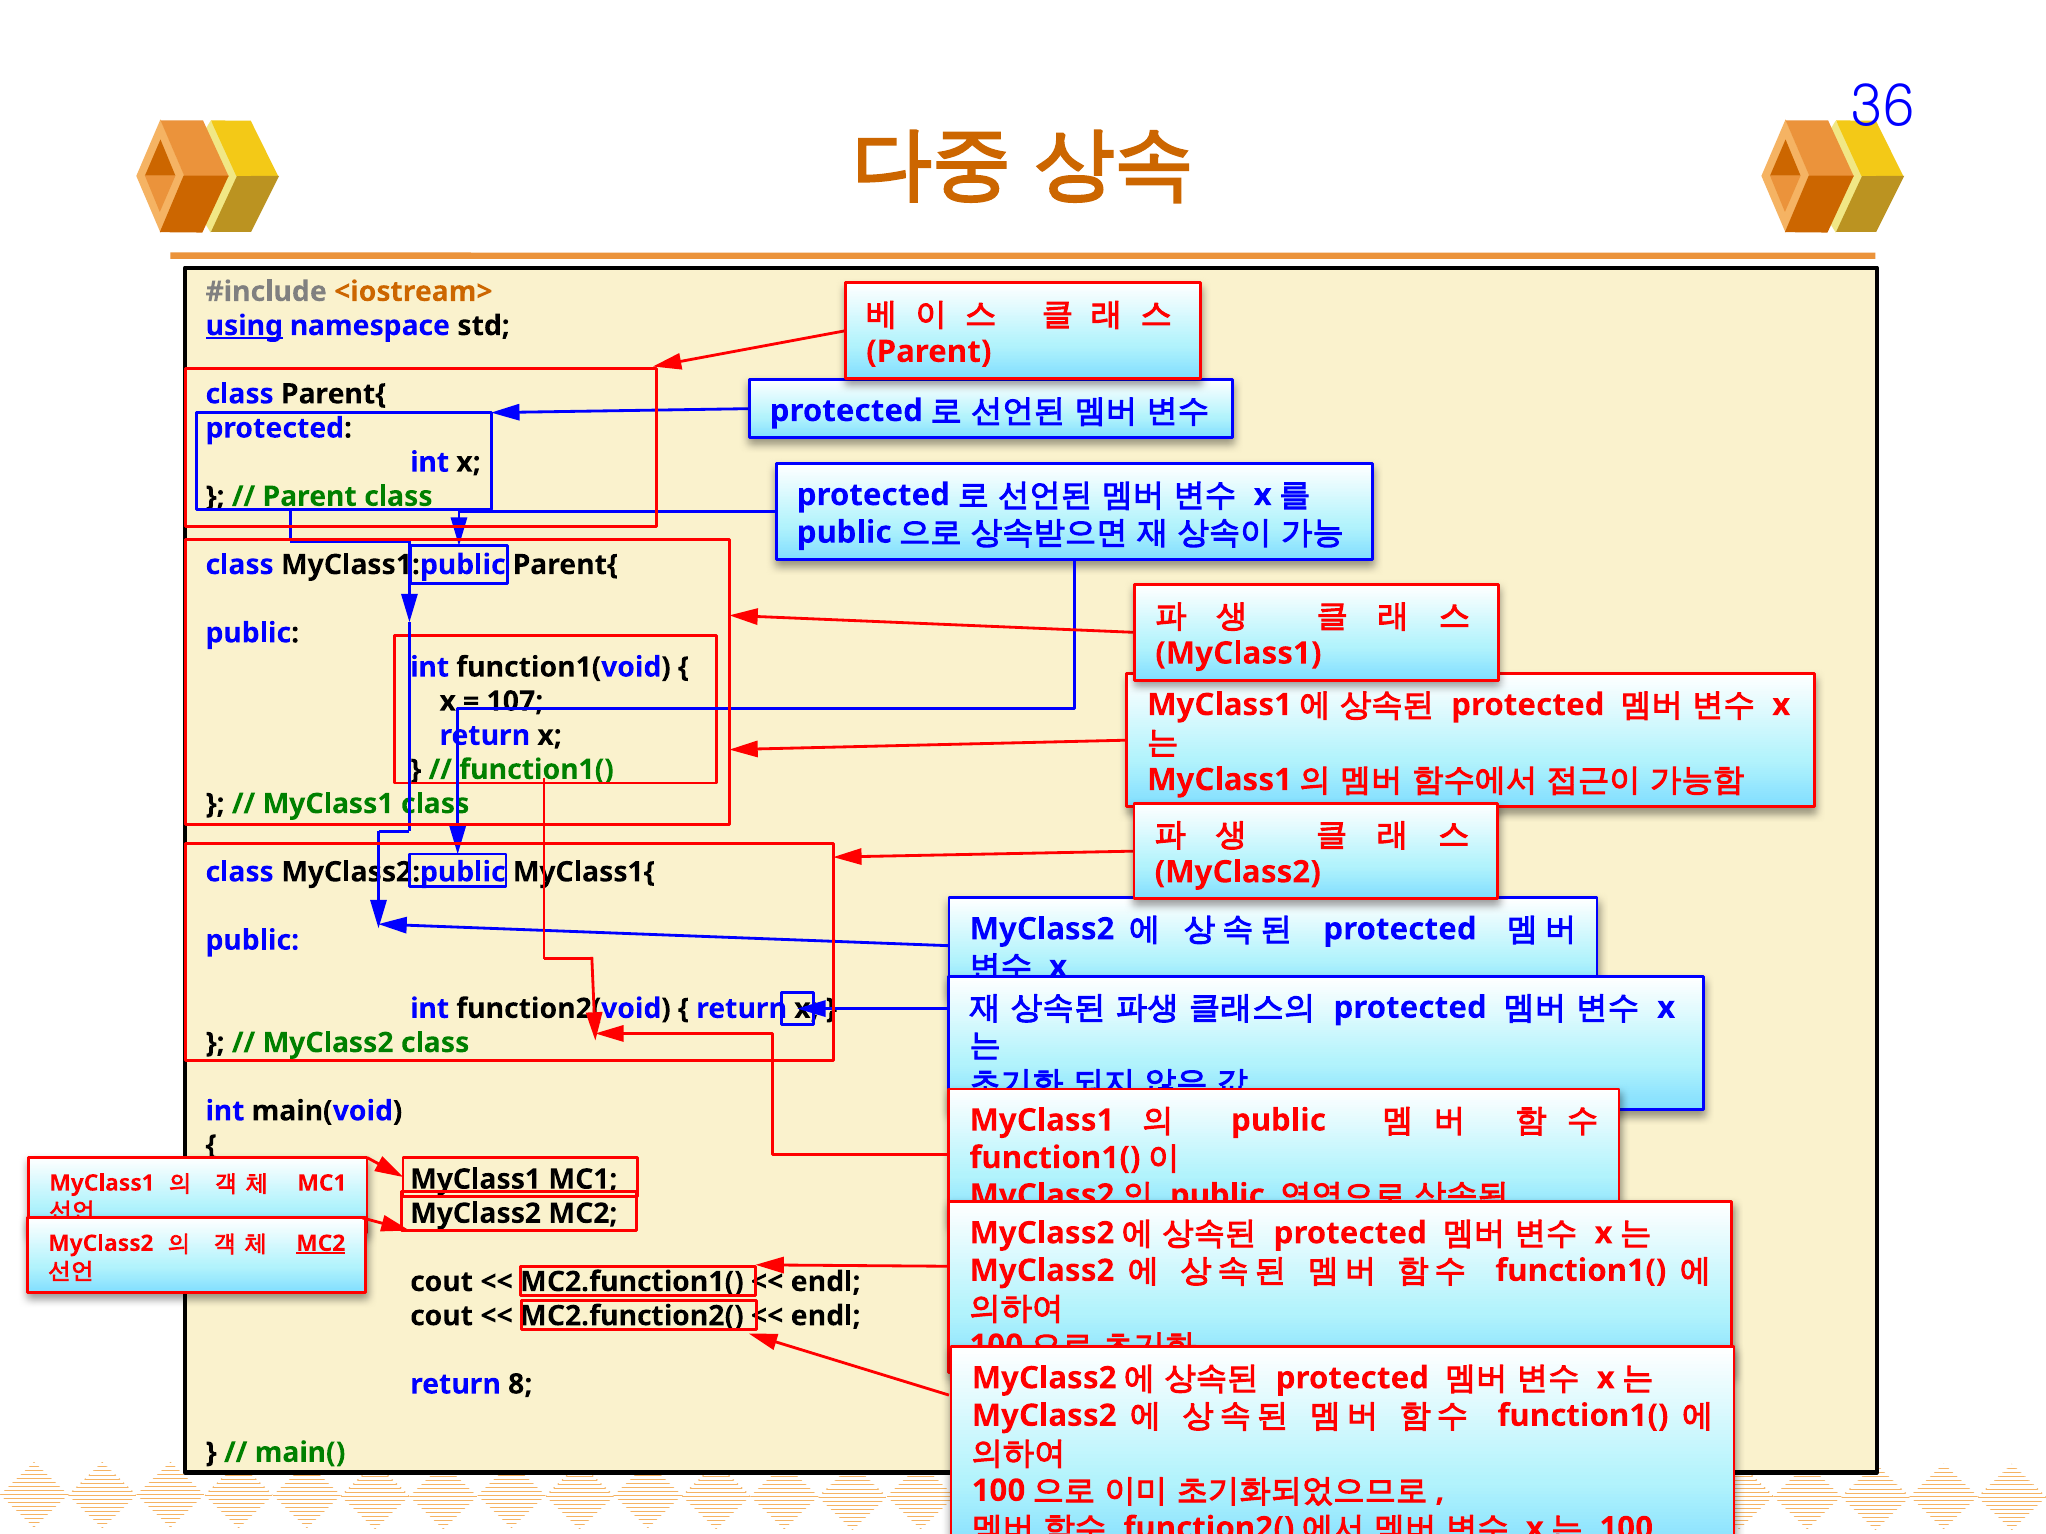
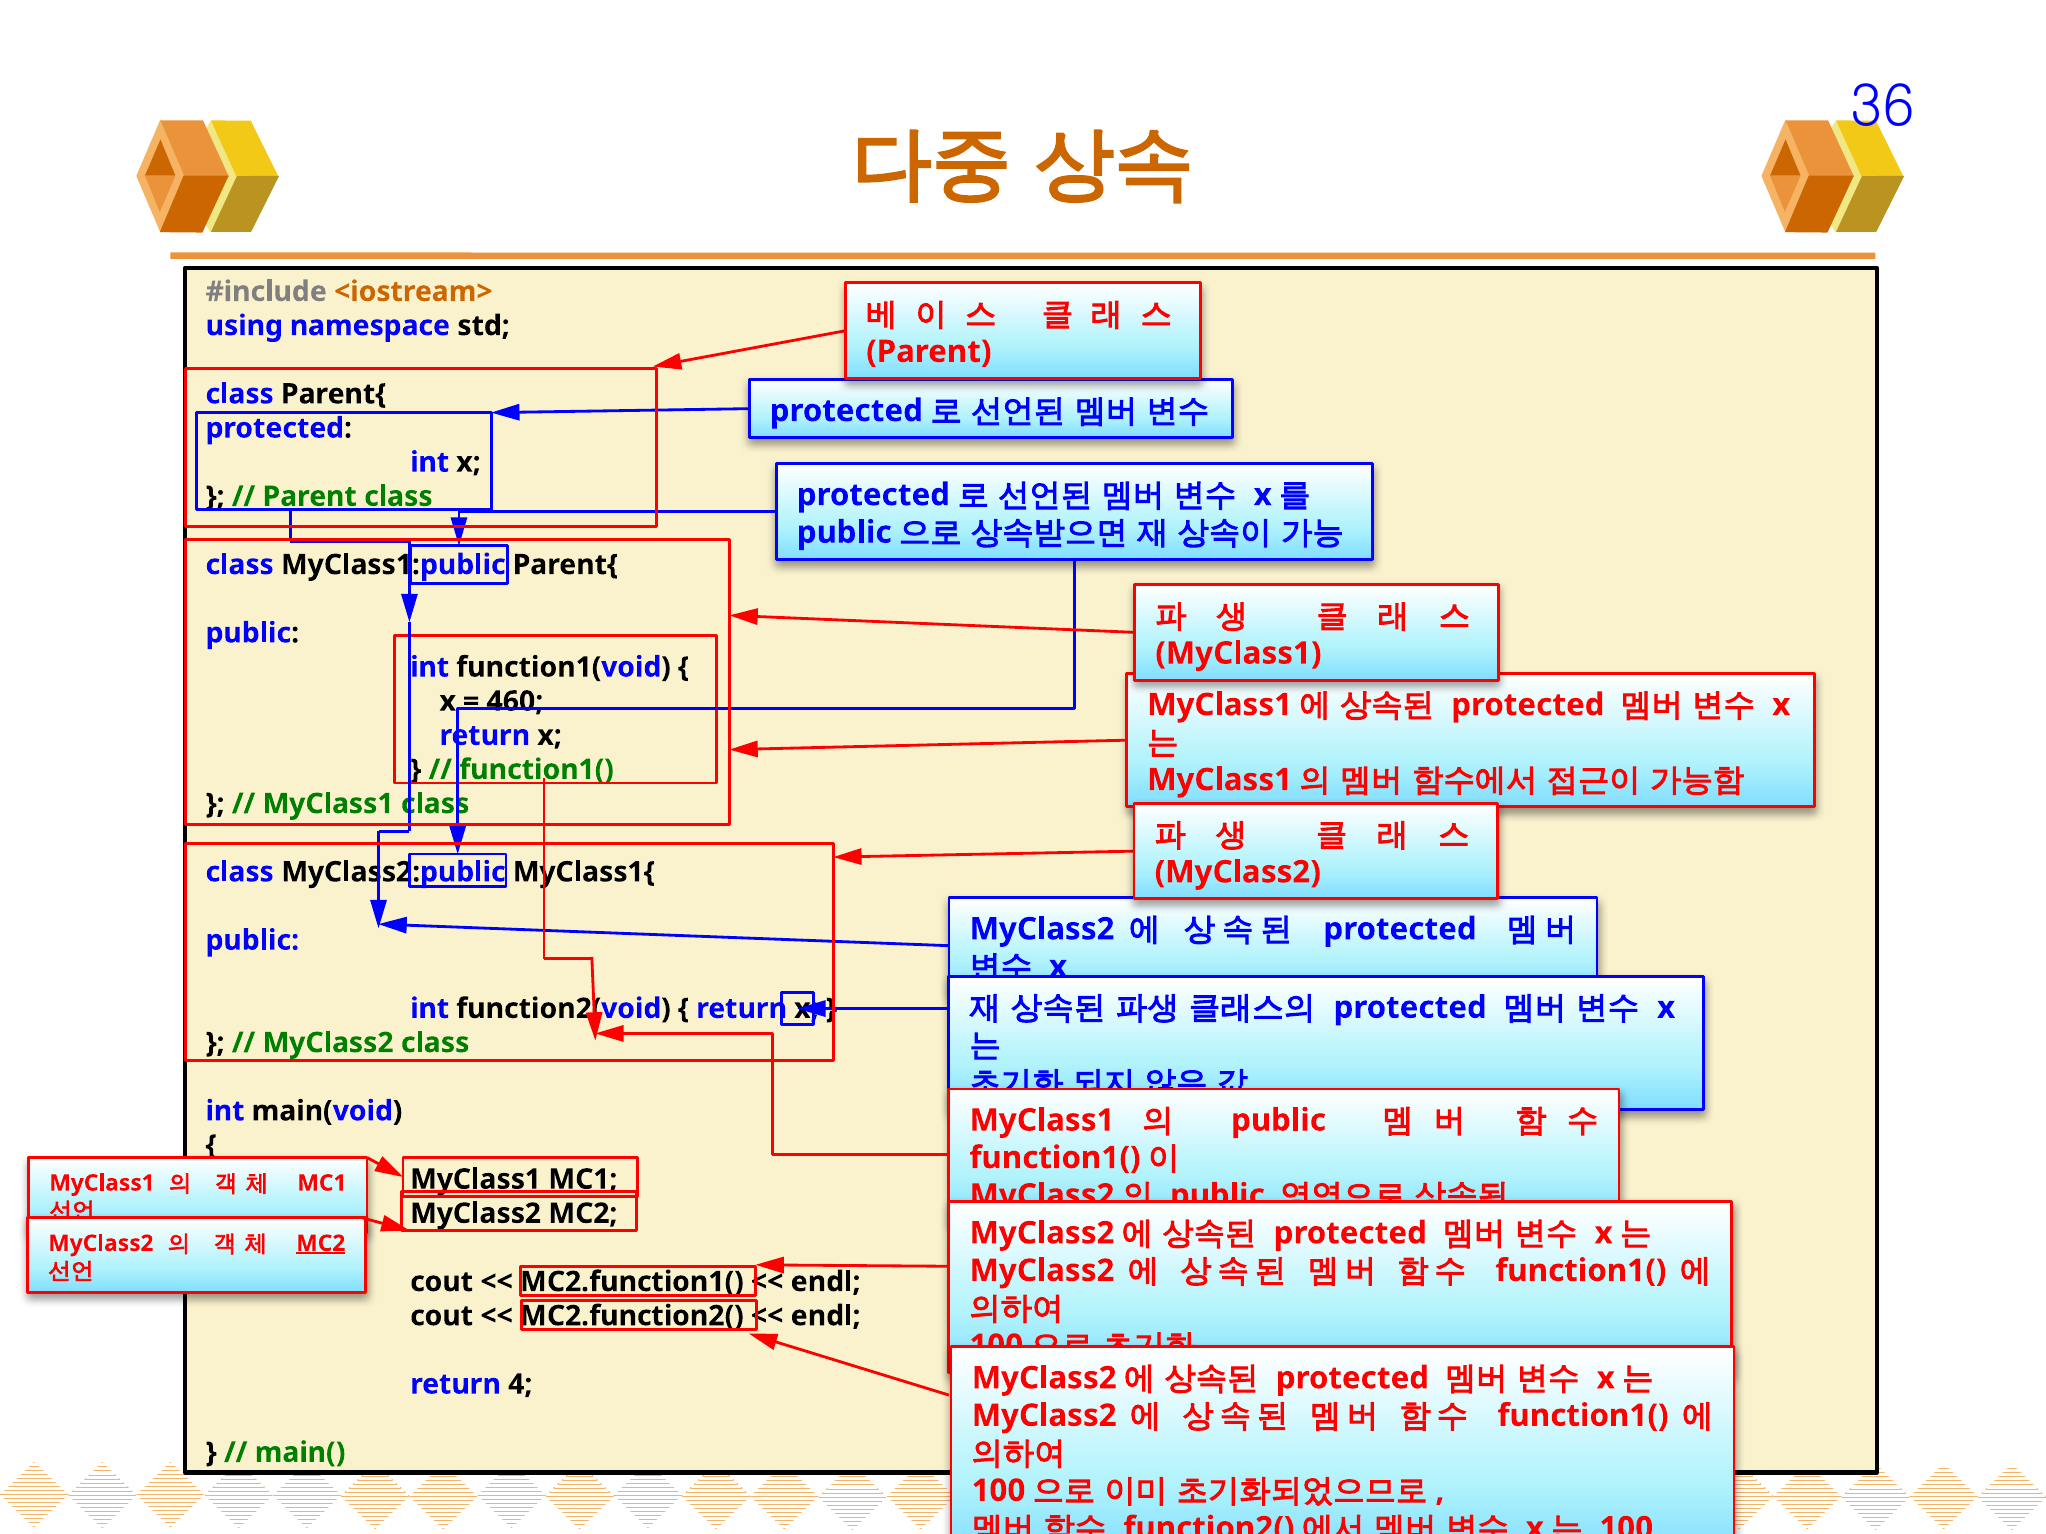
using underline: present -> none
107: 107 -> 460
8: 8 -> 4
